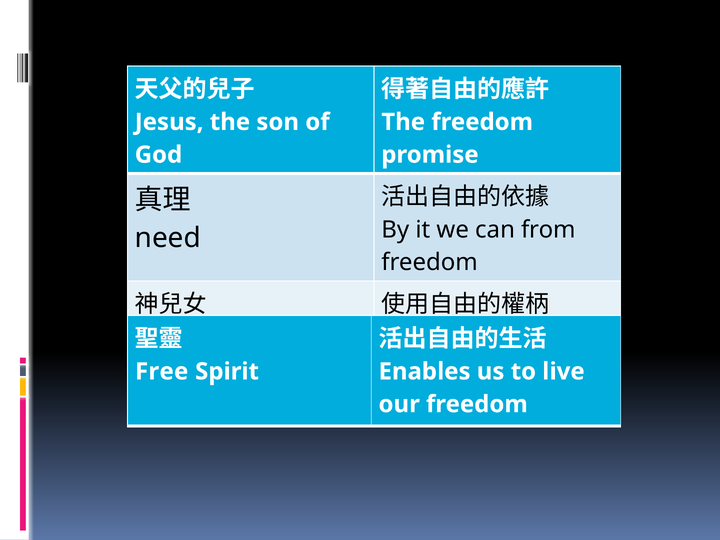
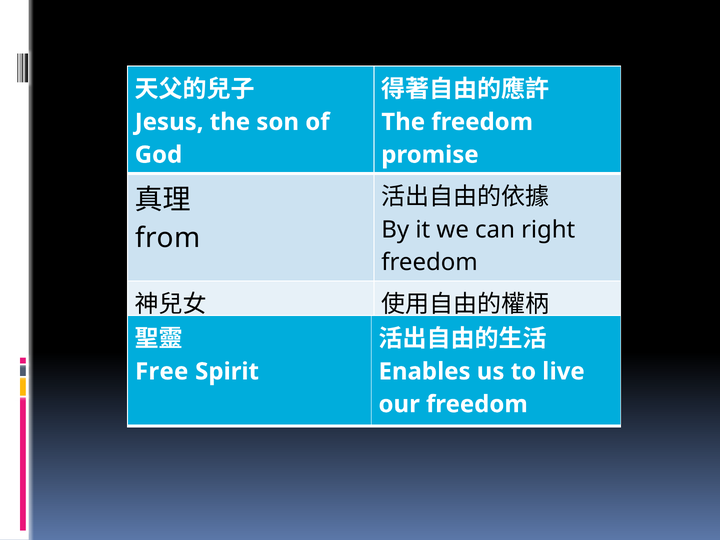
can from: from -> right
need: need -> from
